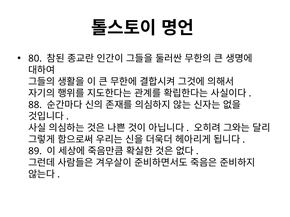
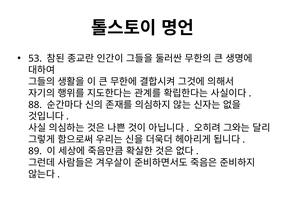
80: 80 -> 53
